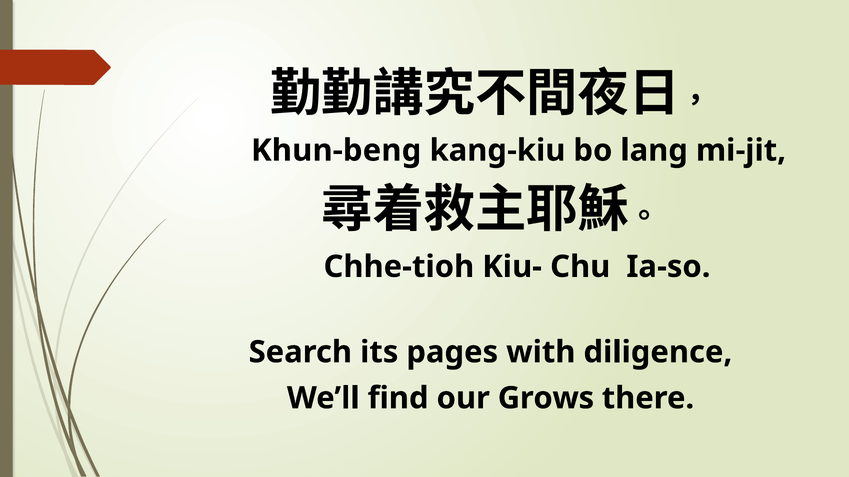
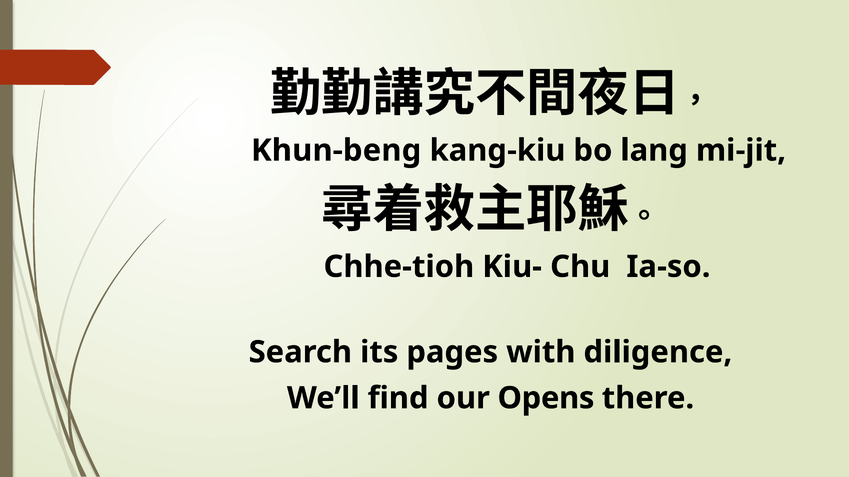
Grows: Grows -> Opens
